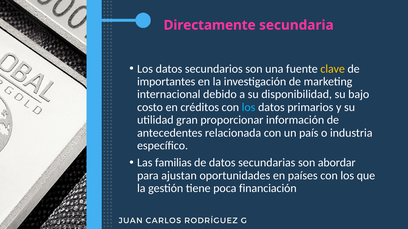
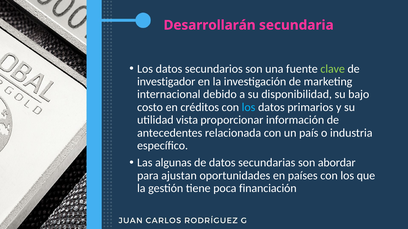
Directamente: Directamente -> Desarrollarán
clave colour: yellow -> light green
importantes: importantes -> investigador
gran: gran -> vista
familias: familias -> algunas
